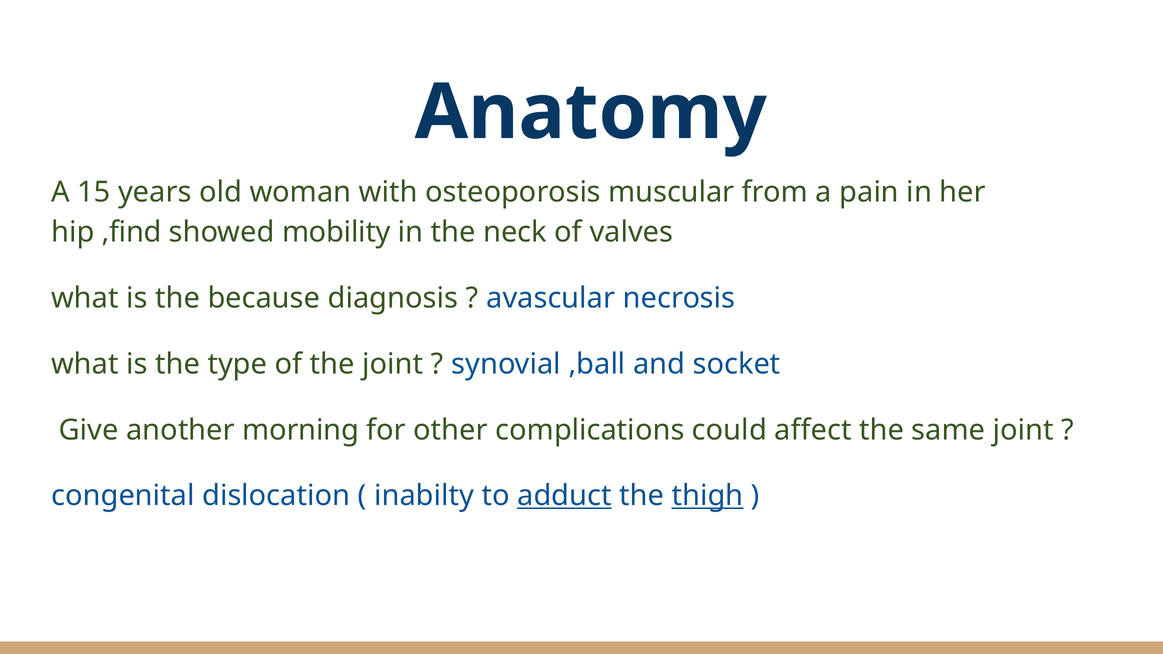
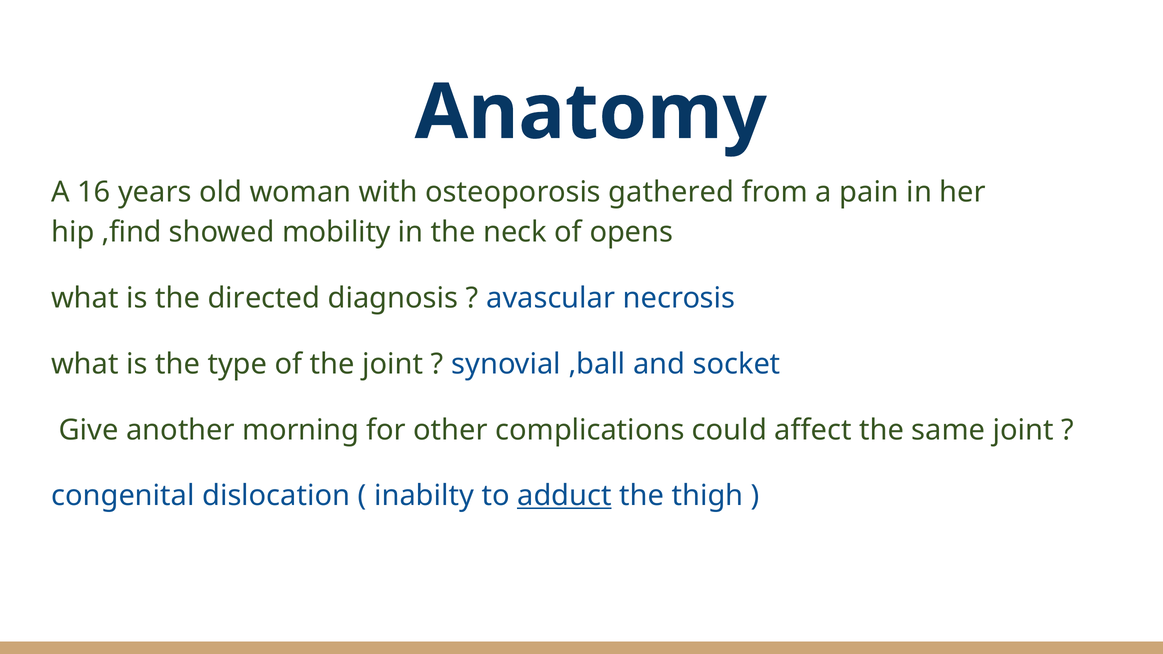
15: 15 -> 16
muscular: muscular -> gathered
valves: valves -> opens
because: because -> directed
thigh underline: present -> none
